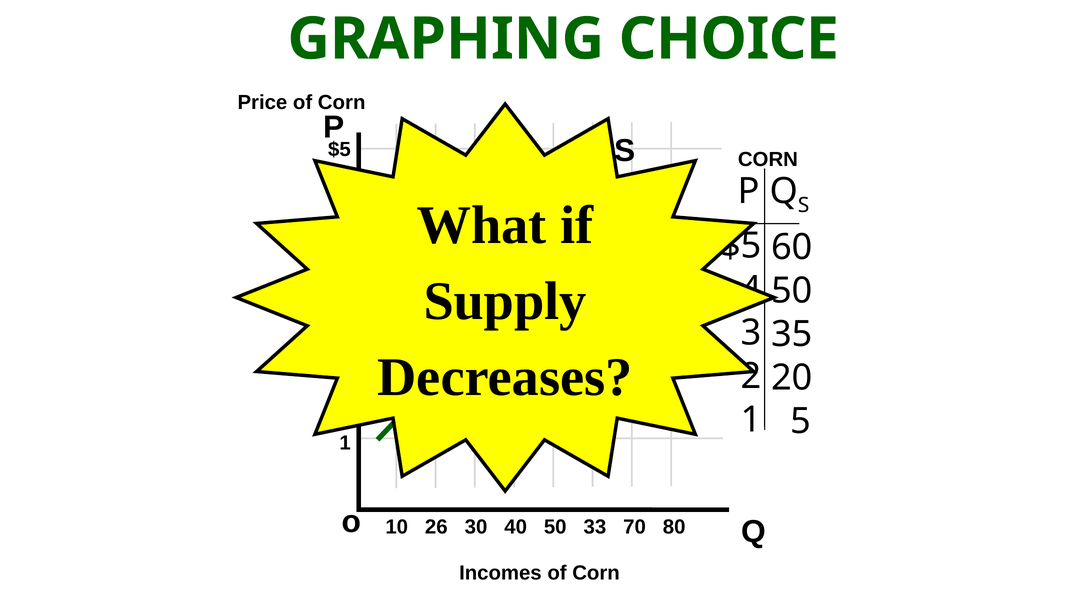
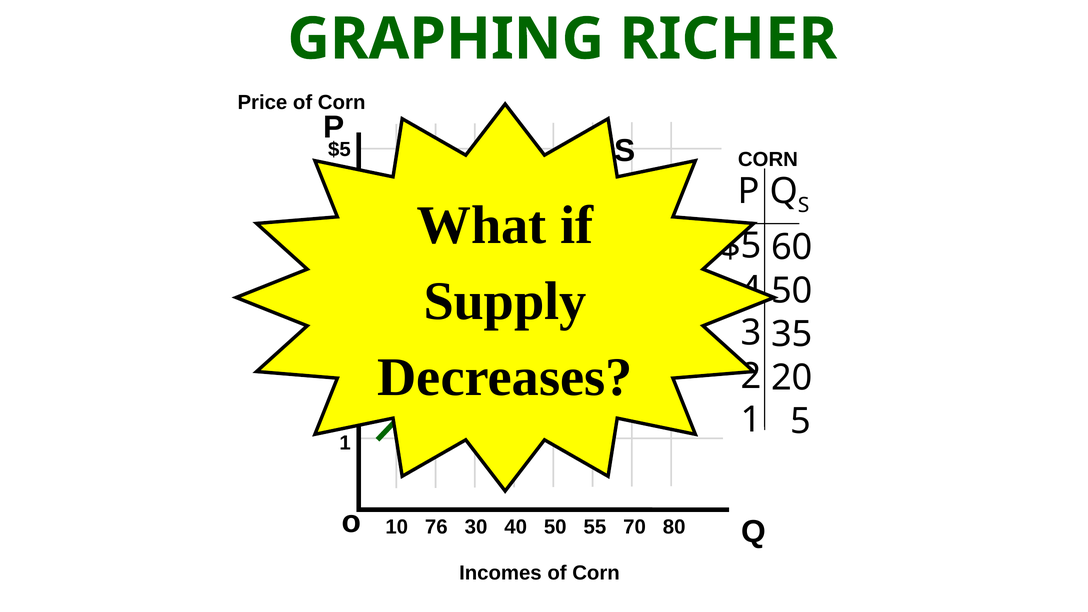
CHOICE: CHOICE -> RICHER
26: 26 -> 76
33: 33 -> 55
